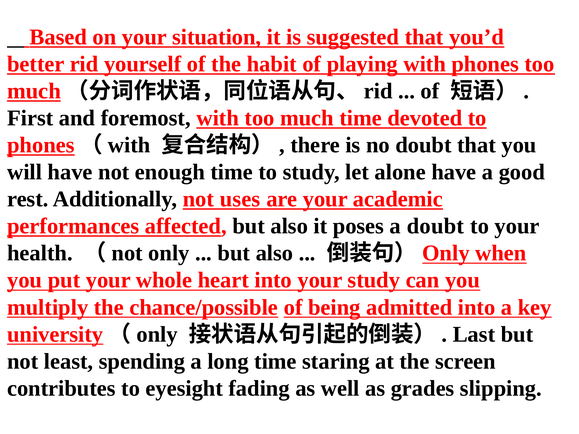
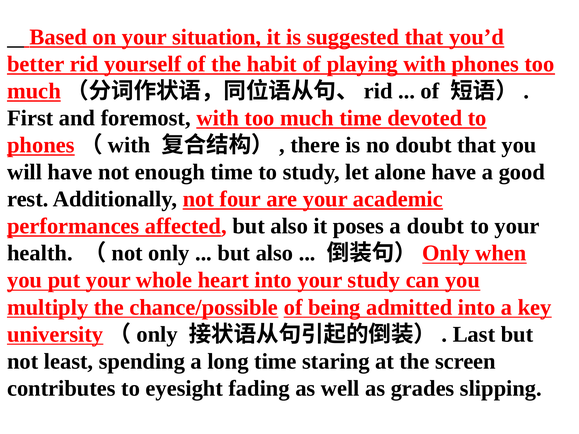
uses: uses -> four
